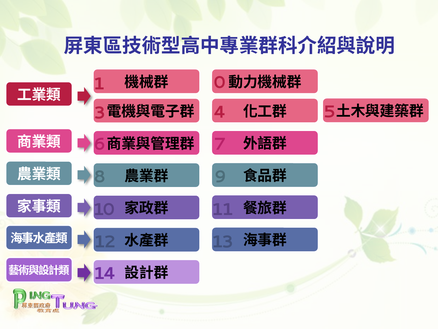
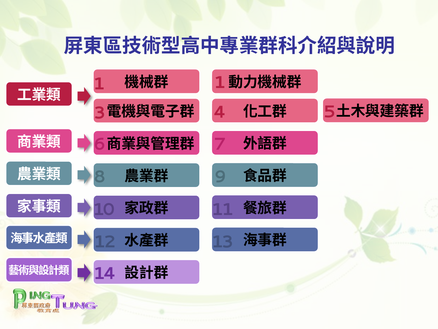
1 0: 0 -> 1
